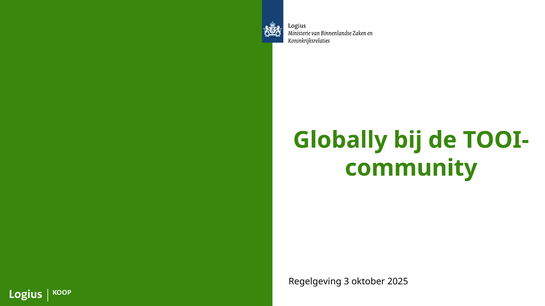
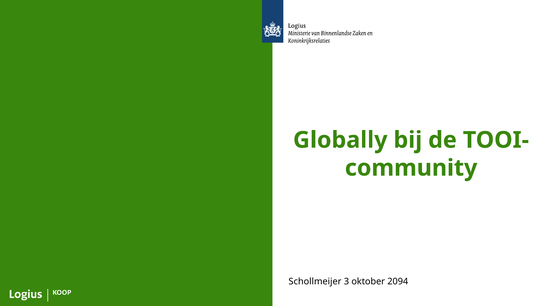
Regelgeving: Regelgeving -> Schollmeijer
2025: 2025 -> 2094
